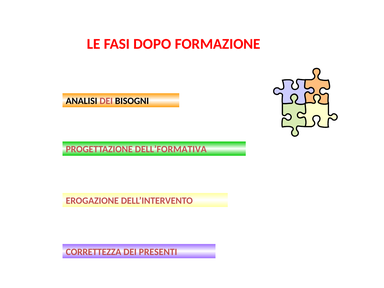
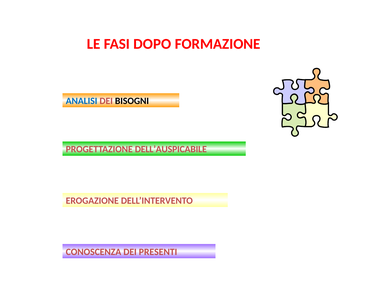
ANALISI colour: black -> blue
DELL’FORMATIVA: DELL’FORMATIVA -> DELL’AUSPICABILE
CORRETTEZZA: CORRETTEZZA -> CONOSCENZA
